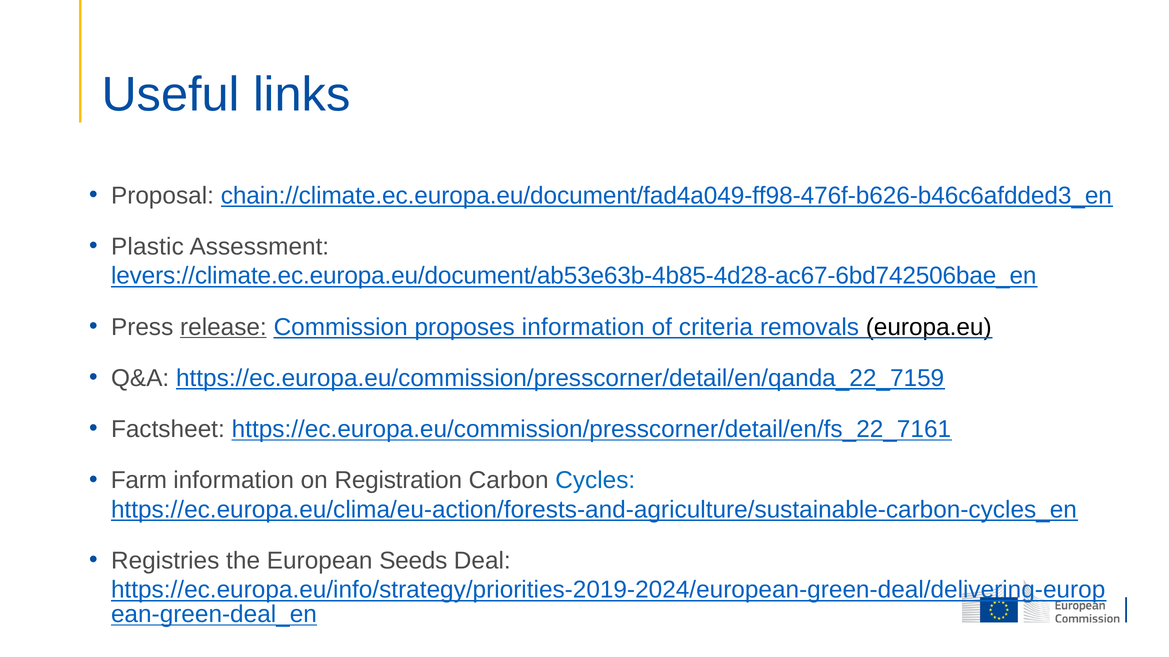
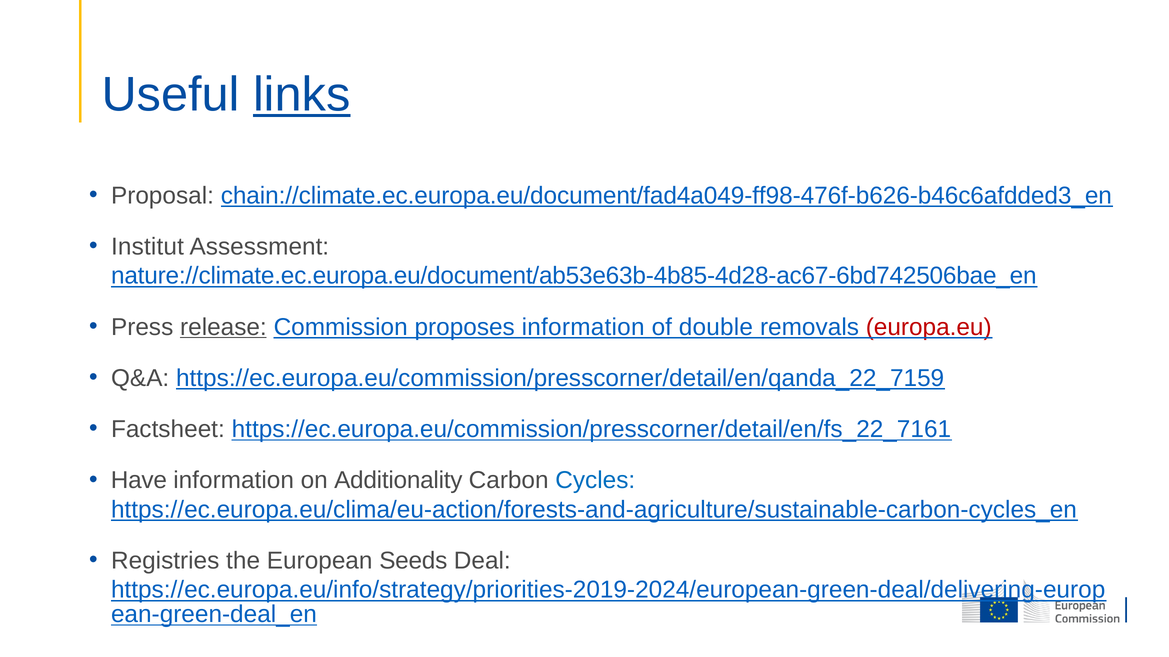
links underline: none -> present
Plastic: Plastic -> Institut
levers://climate.ec.europa.eu/document/ab53e63b-4b85-4d28-ac67-6bd742506bae_en: levers://climate.ec.europa.eu/document/ab53e63b-4b85-4d28-ac67-6bd742506bae_en -> nature://climate.ec.europa.eu/document/ab53e63b-4b85-4d28-ac67-6bd742506bae_en
criteria: criteria -> double
europa.eu colour: black -> red
Farm: Farm -> Have
Registration: Registration -> Additionality
